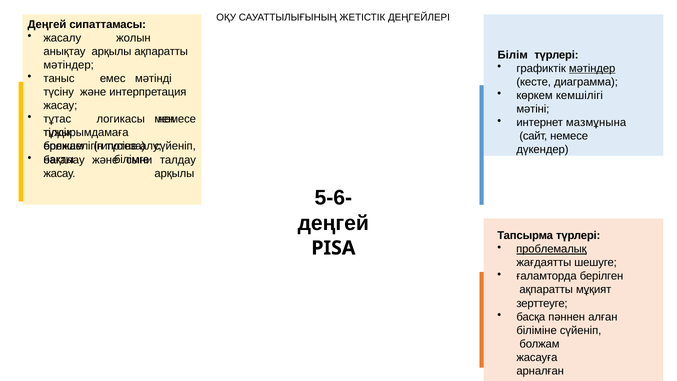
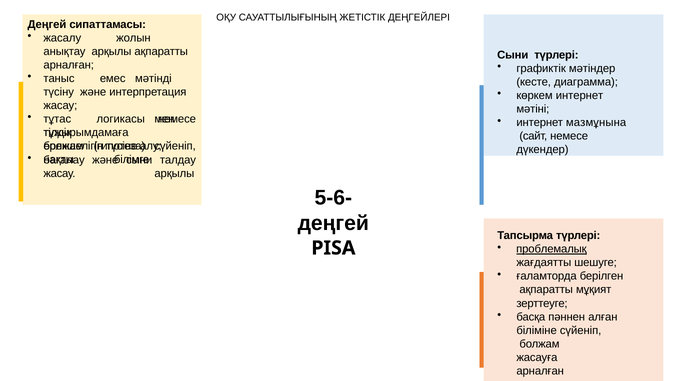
Білім at (513, 55): Білім -> Сыни
мәтіндер at (69, 65): мәтіндер -> арналған
мәтіндер at (592, 68) underline: present -> none
көркем кемшілігі: кемшілігі -> интернет
